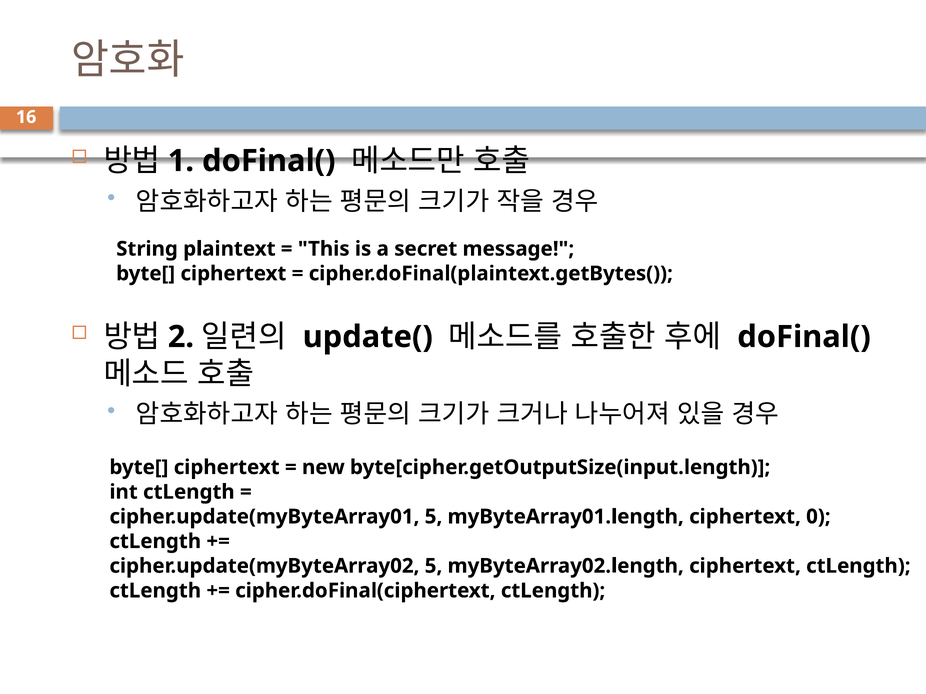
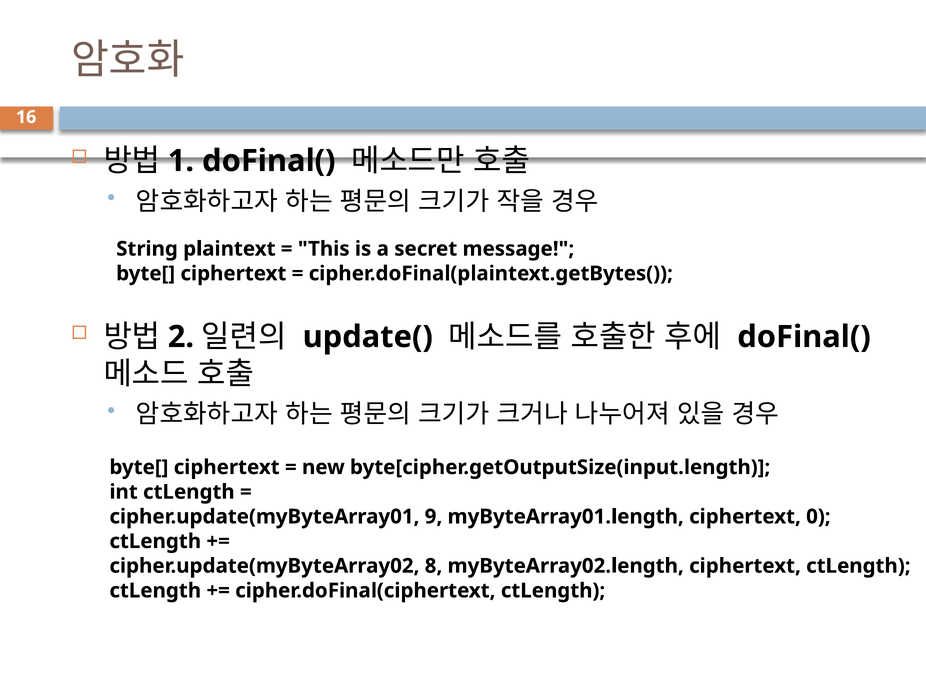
cipher.update(myByteArray01 5: 5 -> 9
cipher.update(myByteArray02 5: 5 -> 8
